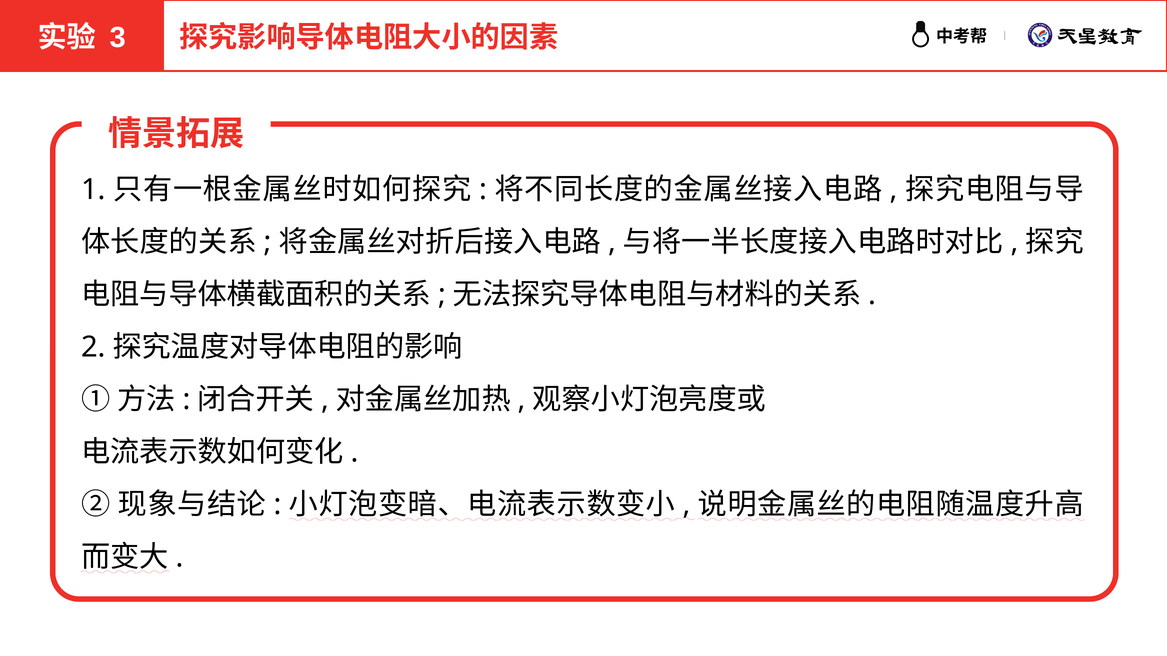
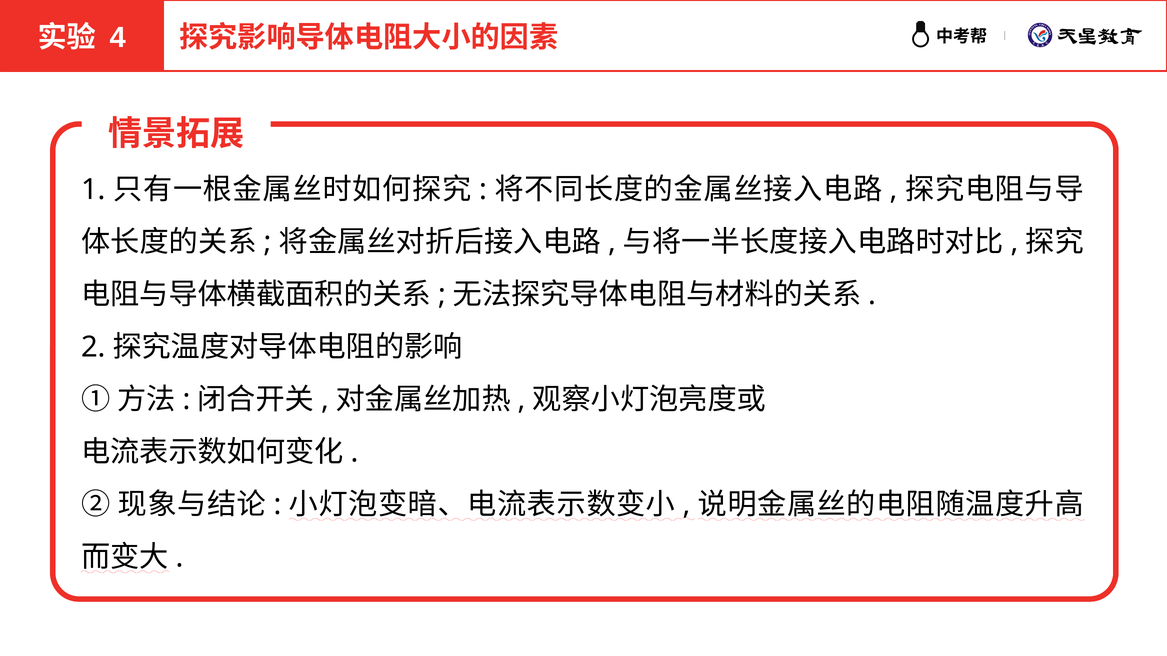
3: 3 -> 4
